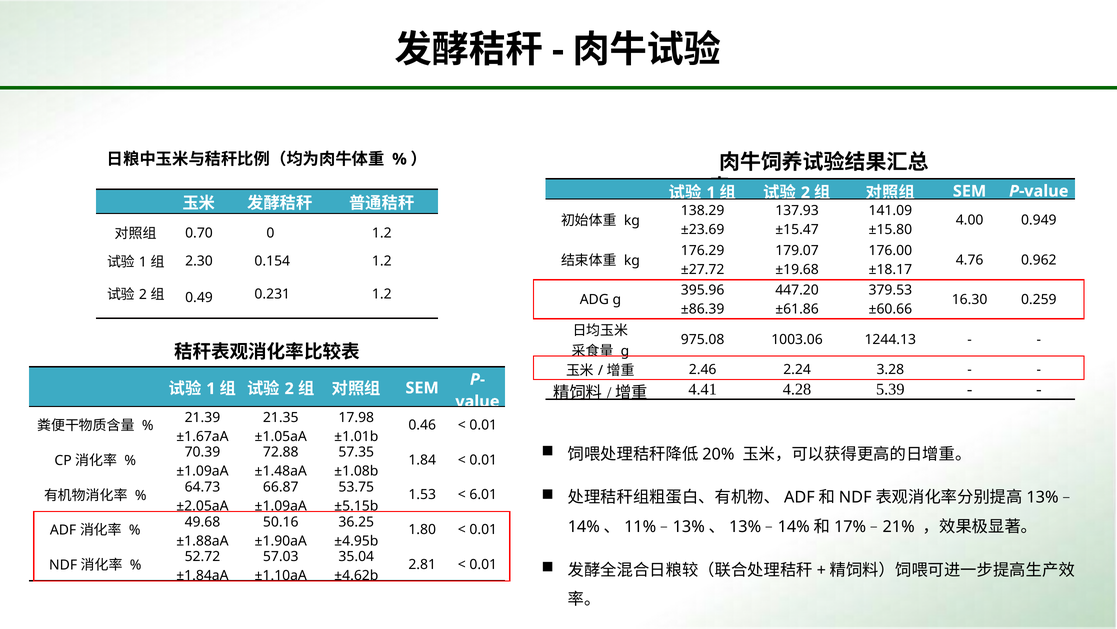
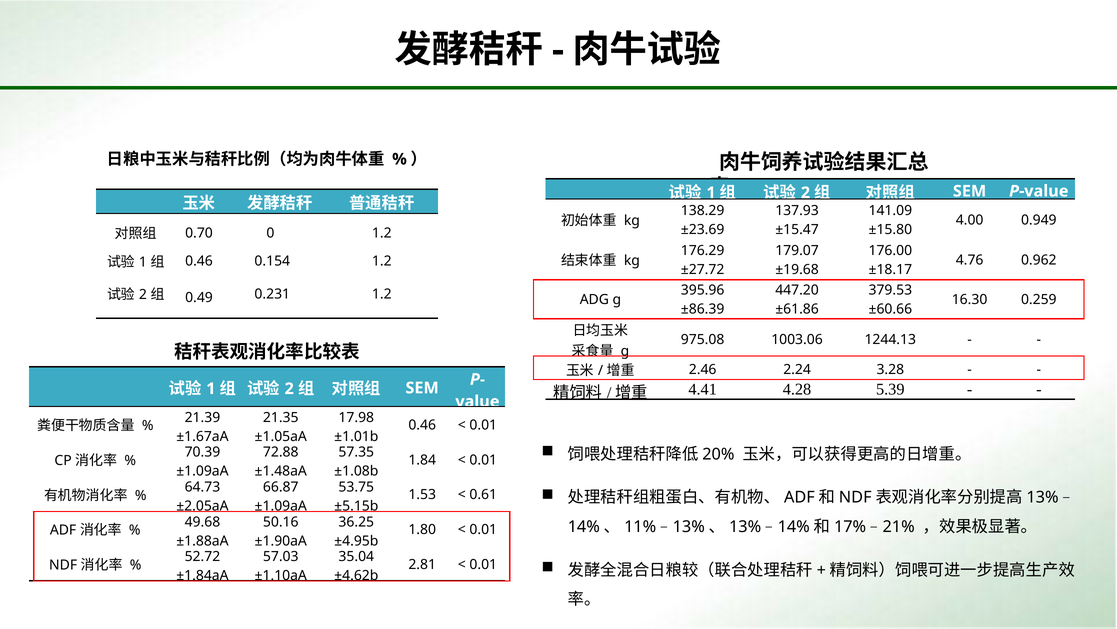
2.30 at (199, 261): 2.30 -> 0.46
6.01: 6.01 -> 0.61
